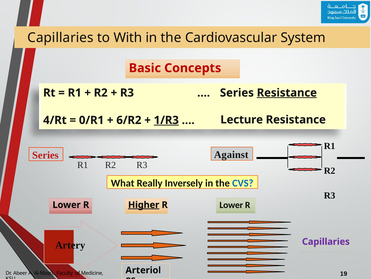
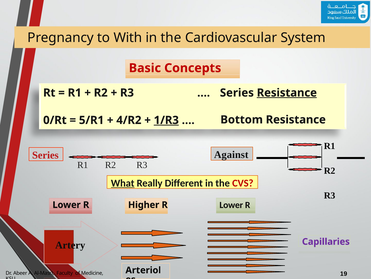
Capillaries at (61, 37): Capillaries -> Pregnancy
4/Rt: 4/Rt -> 0/Rt
0/R1: 0/R1 -> 5/R1
6/R2: 6/R2 -> 4/R2
Lecture: Lecture -> Bottom
What underline: none -> present
Inversely: Inversely -> Different
CVS colour: blue -> red
Higher underline: present -> none
